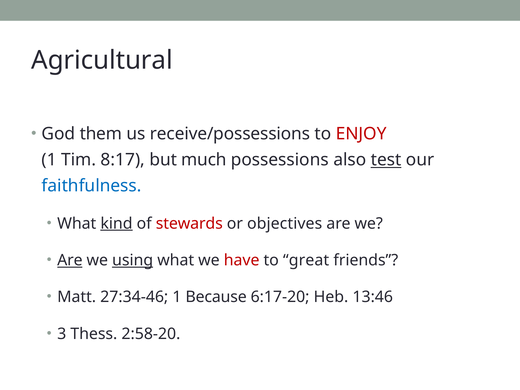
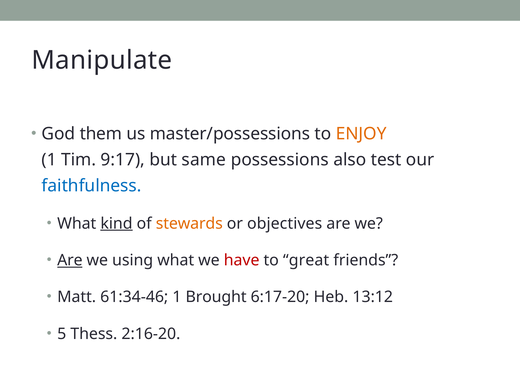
Agricultural: Agricultural -> Manipulate
receive/possessions: receive/possessions -> master/possessions
ENJOY colour: red -> orange
8:17: 8:17 -> 9:17
much: much -> same
test underline: present -> none
stewards colour: red -> orange
using underline: present -> none
27:34-46: 27:34-46 -> 61:34-46
Because: Because -> Brought
13:46: 13:46 -> 13:12
3: 3 -> 5
2:58-20: 2:58-20 -> 2:16-20
